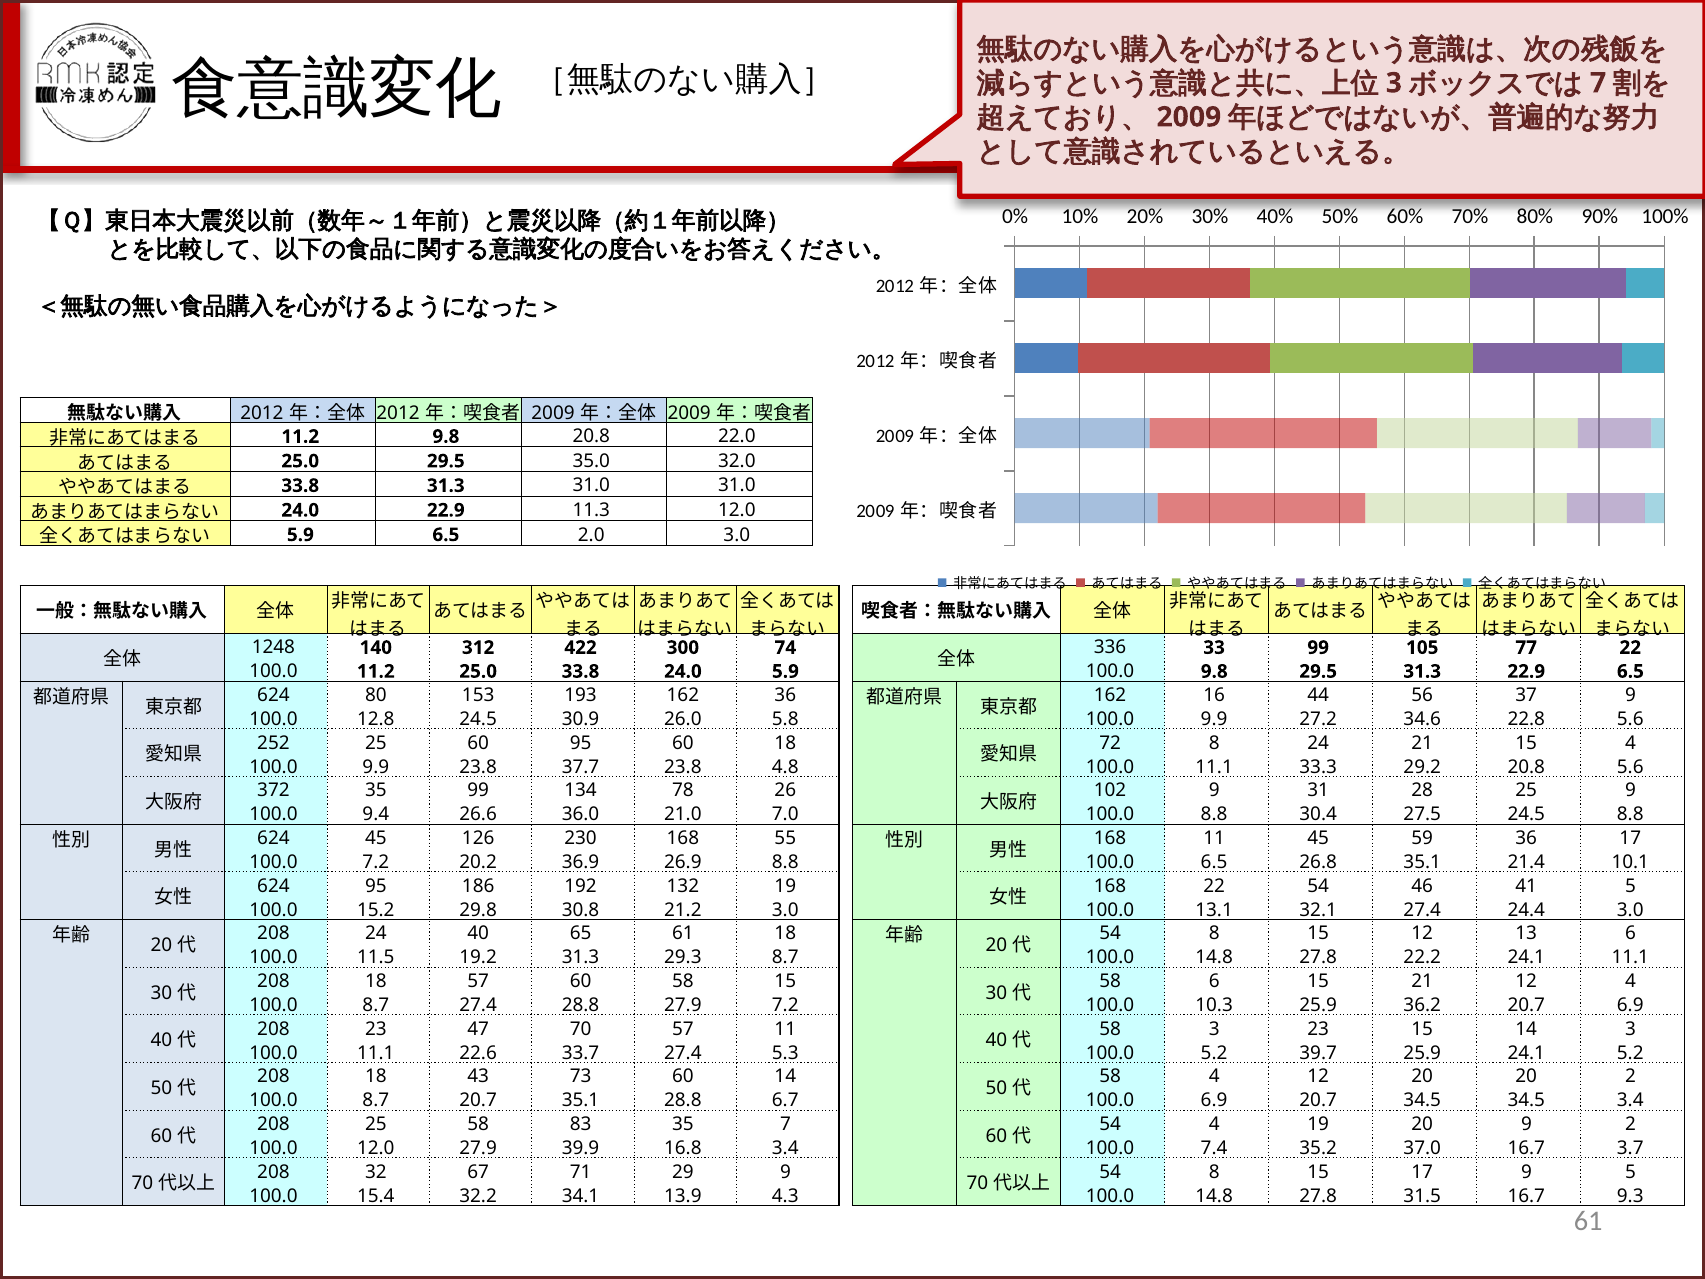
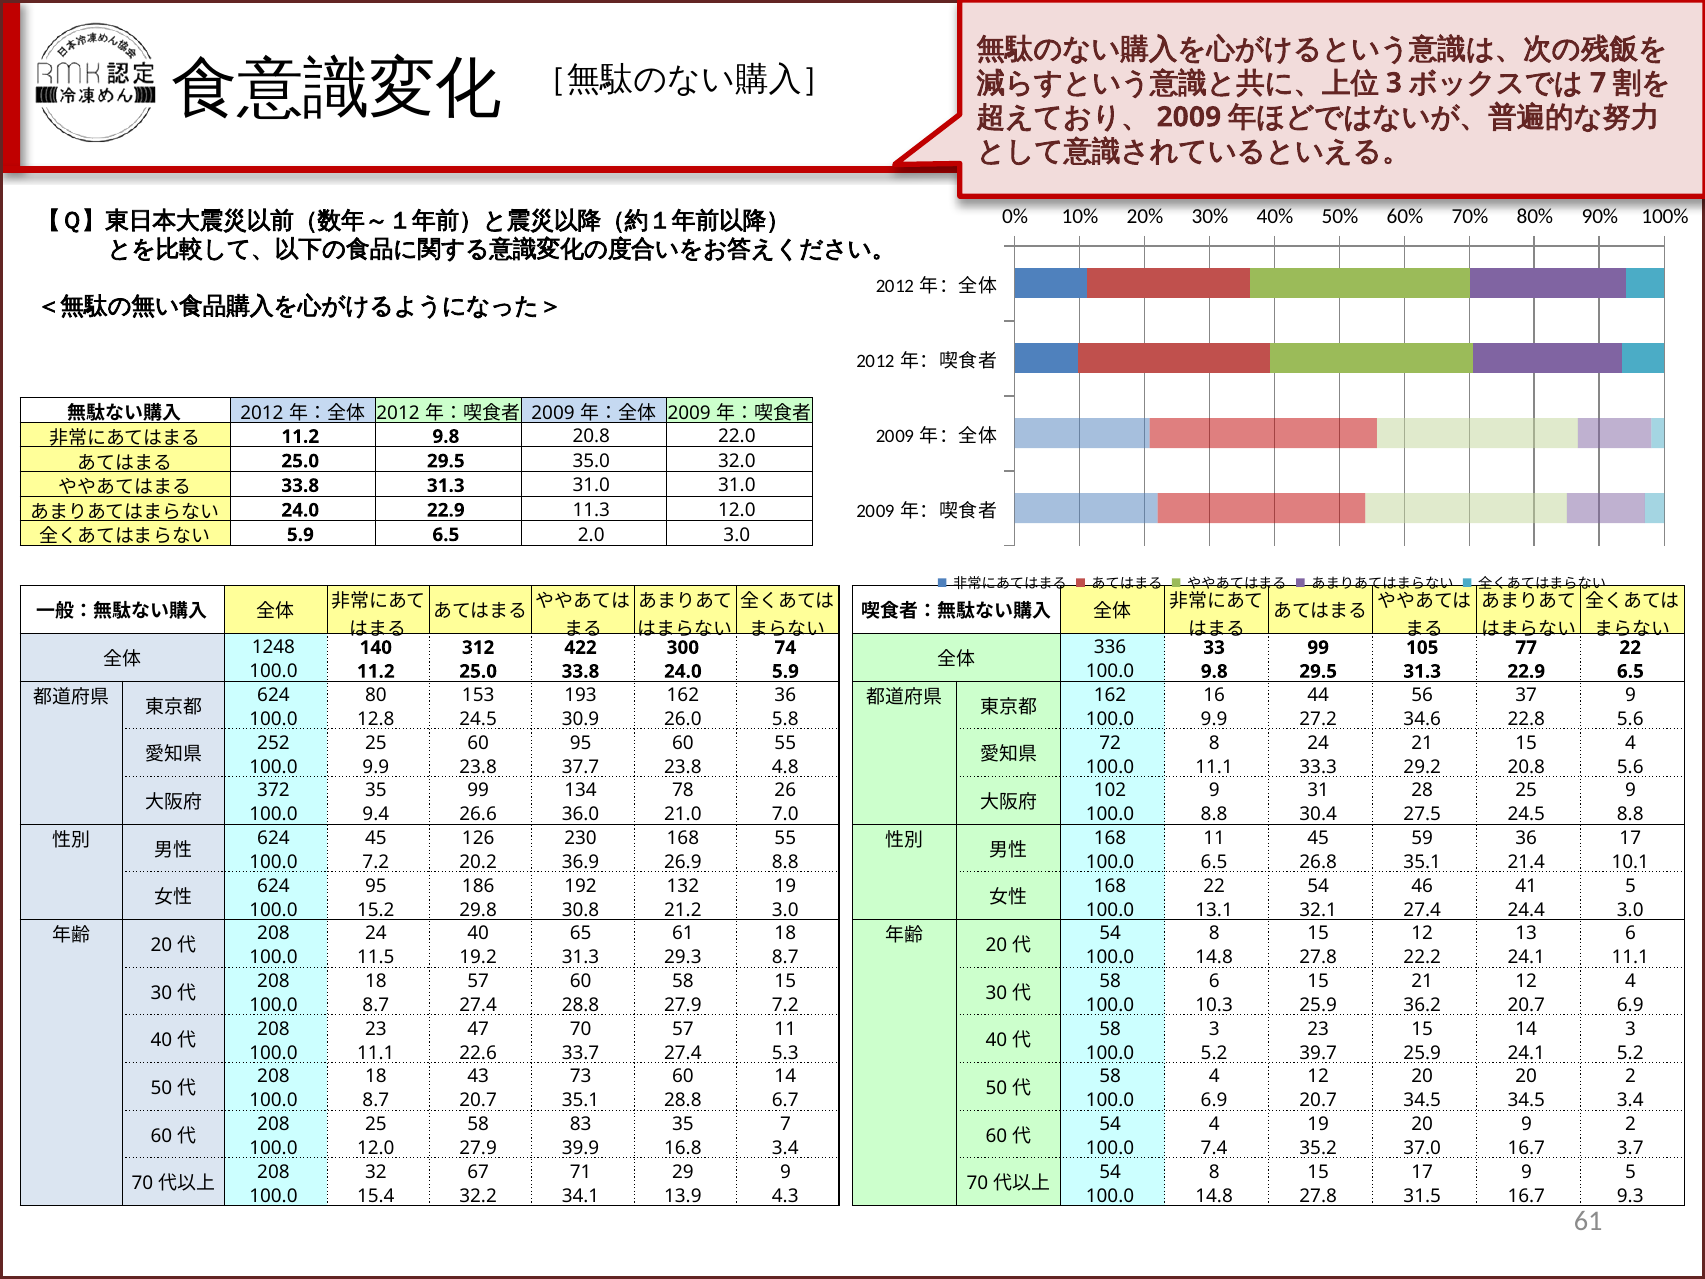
60 18: 18 -> 55
